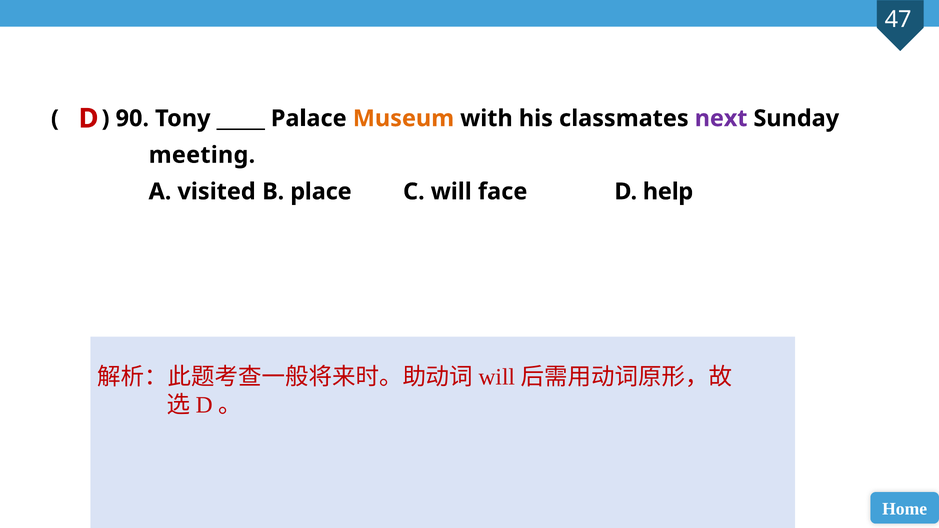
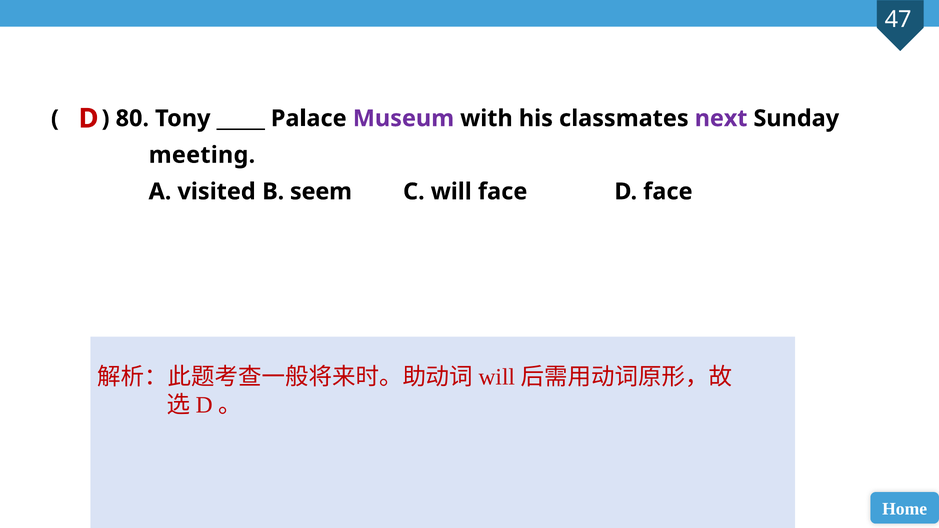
90: 90 -> 80
Museum colour: orange -> purple
place: place -> seem
D help: help -> face
